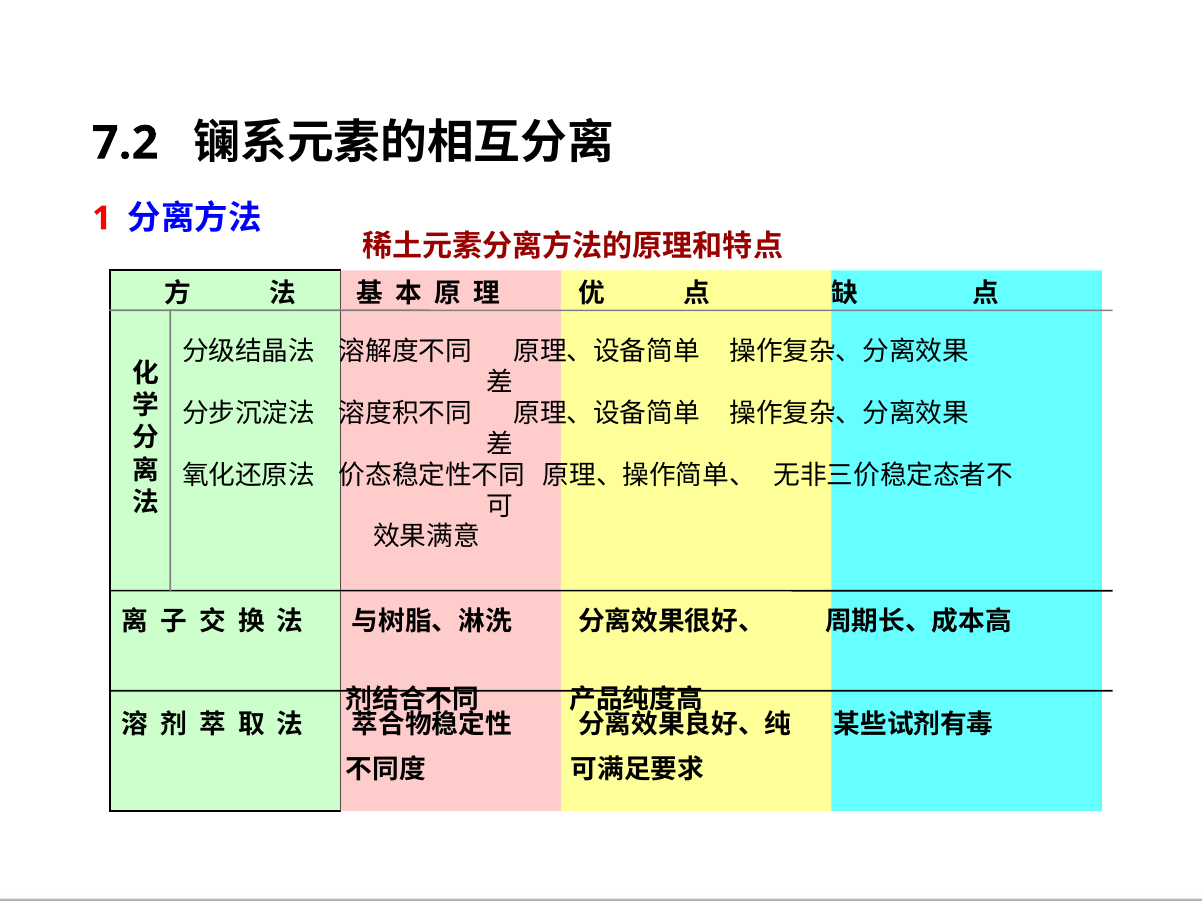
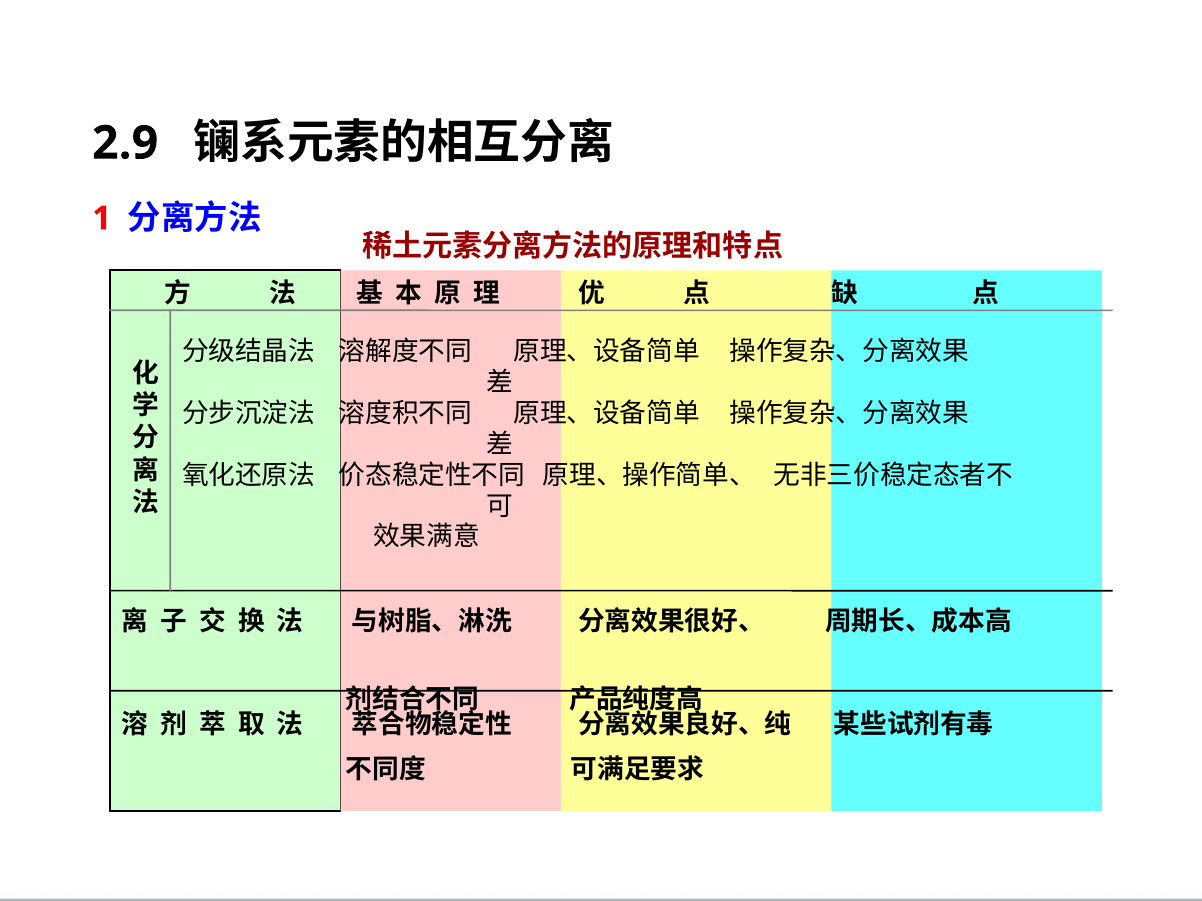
7.2: 7.2 -> 2.9
